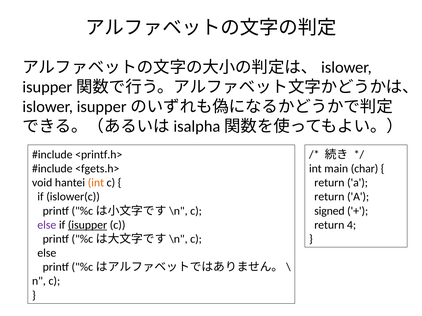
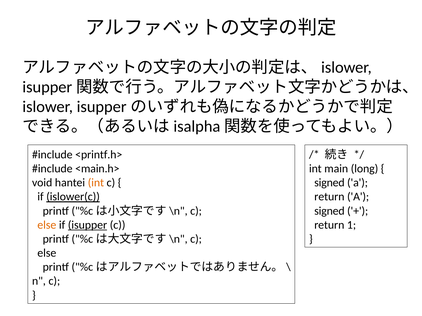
<fgets.h>: <fgets.h> -> <main.h>
char: char -> long
return at (329, 183): return -> signed
islower(c underline: none -> present
else at (47, 225) colour: purple -> orange
4: 4 -> 1
